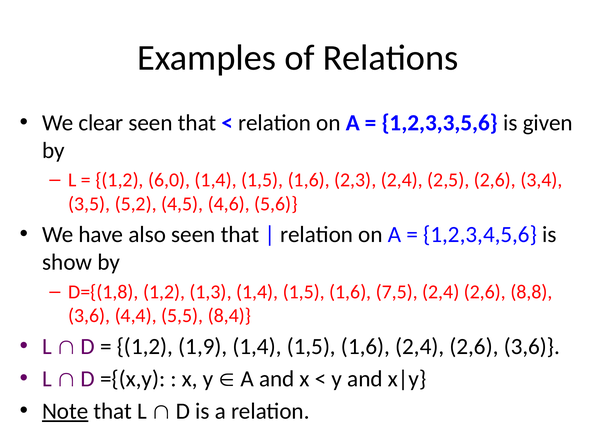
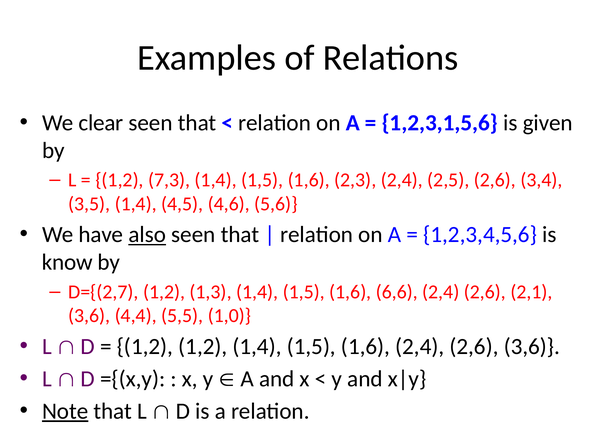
1,2,3,3,5,6: 1,2,3,3,5,6 -> 1,2,3,1,5,6
6,0: 6,0 -> 7,3
3,5 5,2: 5,2 -> 1,4
also underline: none -> present
show: show -> know
D={(1,8: D={(1,8 -> D={(2,7
7,5: 7,5 -> 6,6
8,8: 8,8 -> 2,1
8,4: 8,4 -> 1,0
1,2 1,9: 1,9 -> 1,2
